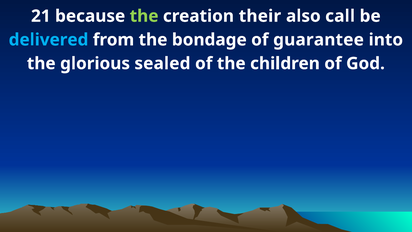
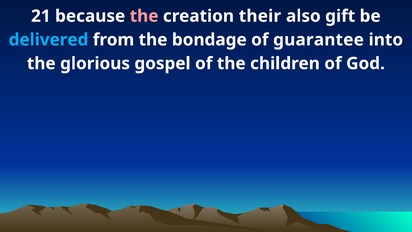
the at (144, 16) colour: light green -> pink
call: call -> gift
sealed: sealed -> gospel
